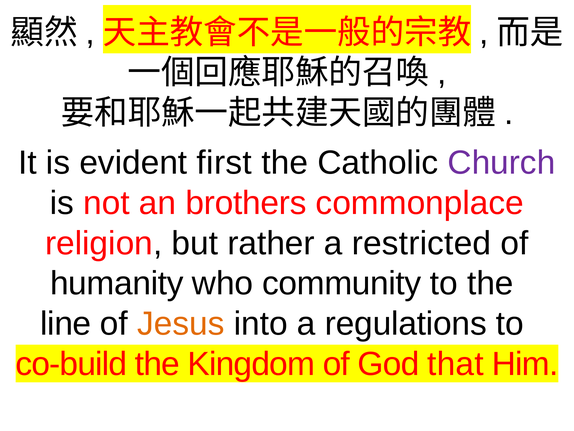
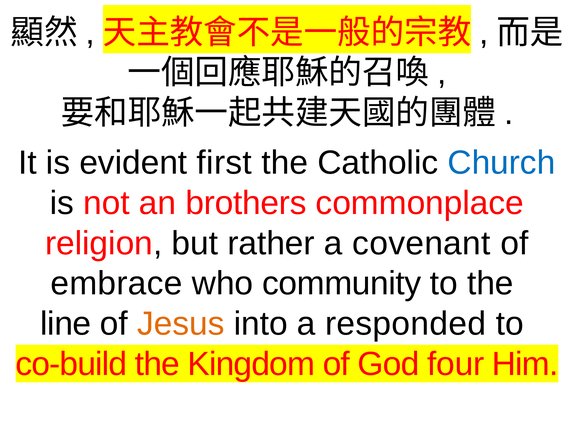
Church colour: purple -> blue
restricted: restricted -> covenant
humanity: humanity -> embrace
regulations: regulations -> responded
that: that -> four
